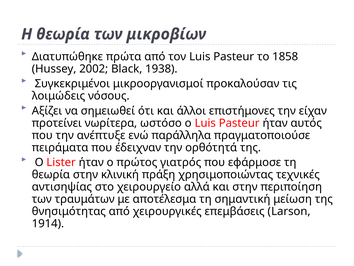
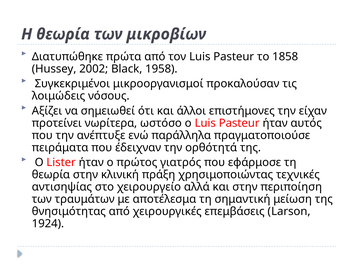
1938: 1938 -> 1958
1914: 1914 -> 1924
